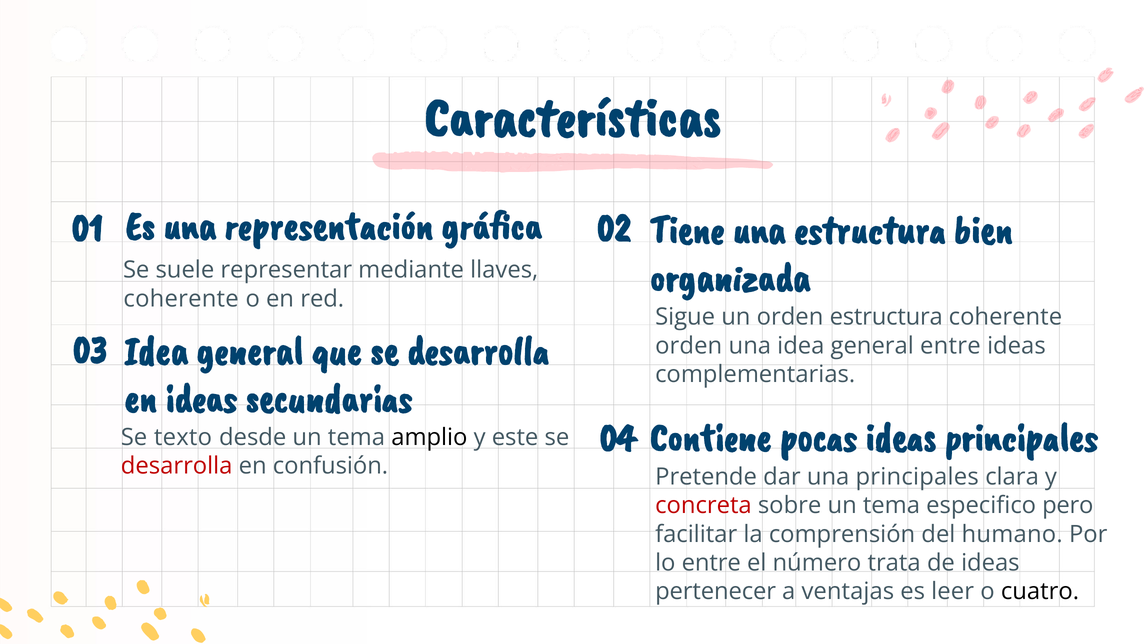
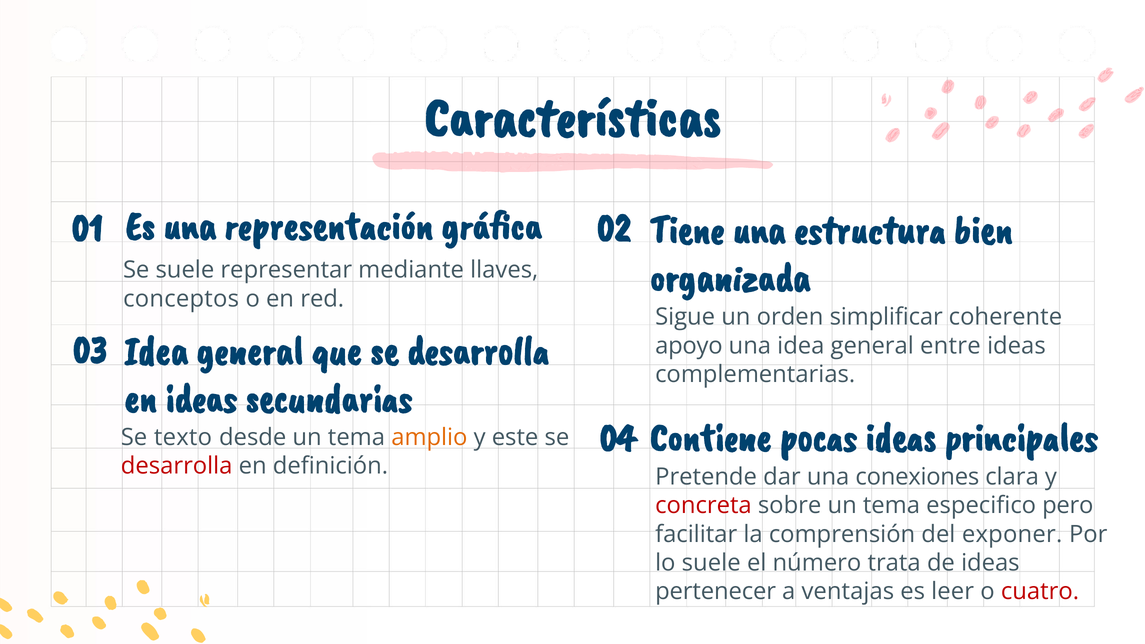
coherente at (181, 299): coherente -> conceptos
orden estructura: estructura -> simplificar
orden at (689, 346): orden -> apoyo
amplio colour: black -> orange
confusión: confusión -> definición
una principales: principales -> conexiones
humano: humano -> exponer
lo entre: entre -> suele
cuatro colour: black -> red
